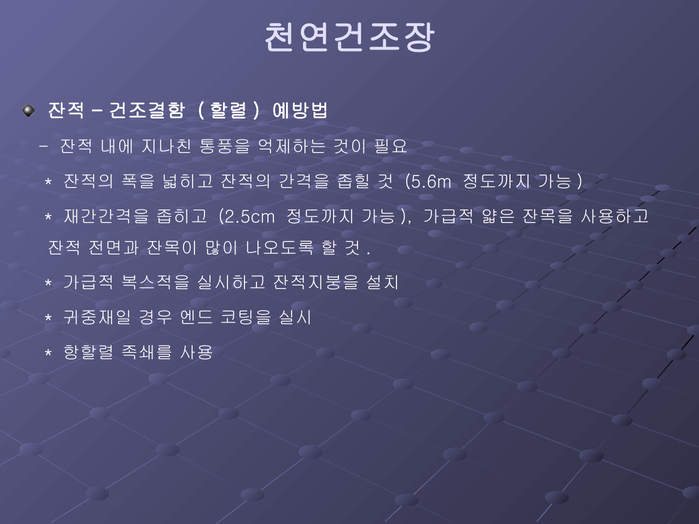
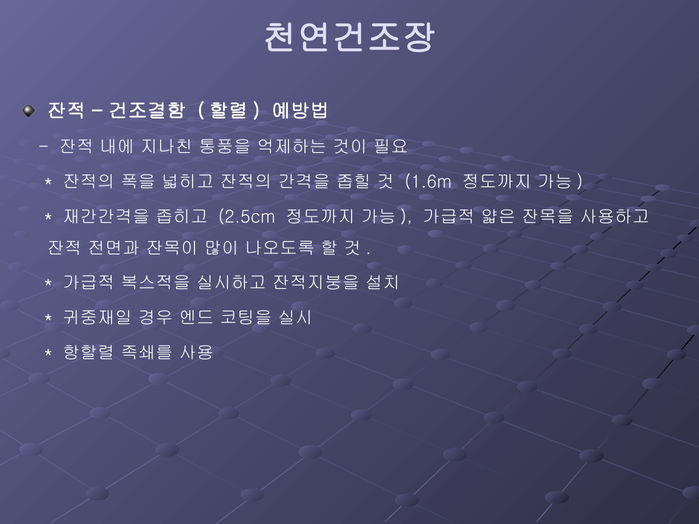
5.6m: 5.6m -> 1.6m
